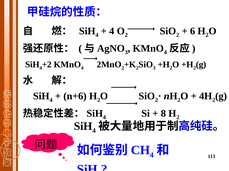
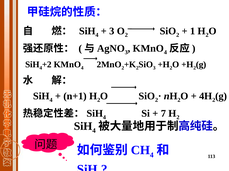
4 at (112, 31): 4 -> 3
6: 6 -> 1
n+6: n+6 -> n+1
8: 8 -> 7
